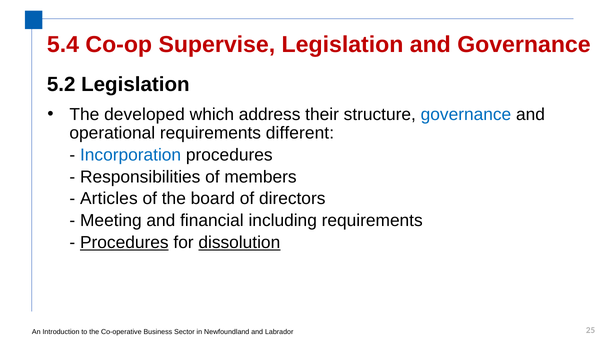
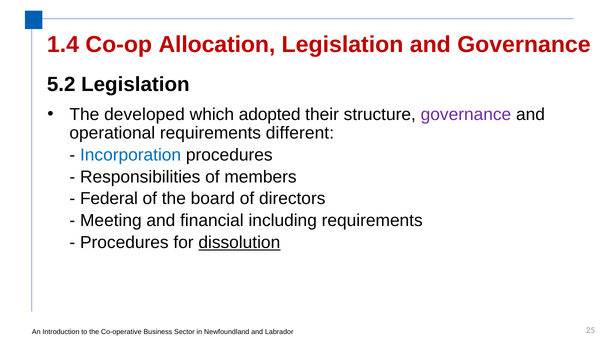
5.4: 5.4 -> 1.4
Supervise: Supervise -> Allocation
address: address -> adopted
governance at (466, 114) colour: blue -> purple
Articles: Articles -> Federal
Procedures at (124, 243) underline: present -> none
